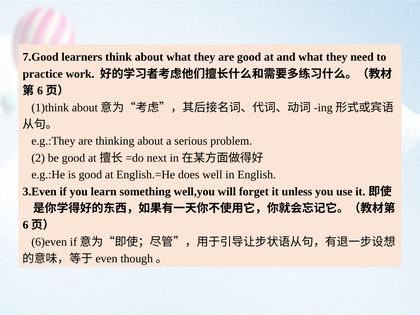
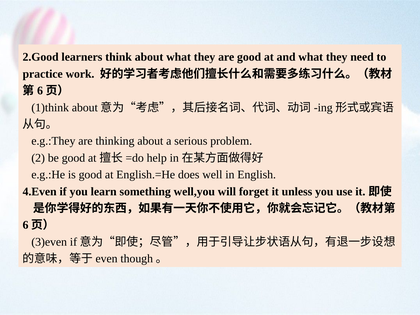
7.Good: 7.Good -> 2.Good
next: next -> help
3.Even: 3.Even -> 4.Even
6)even: 6)even -> 3)even
